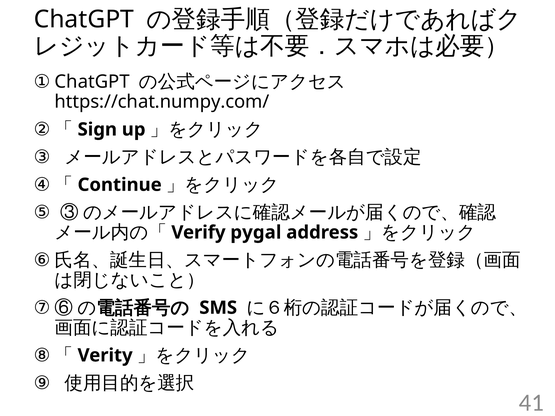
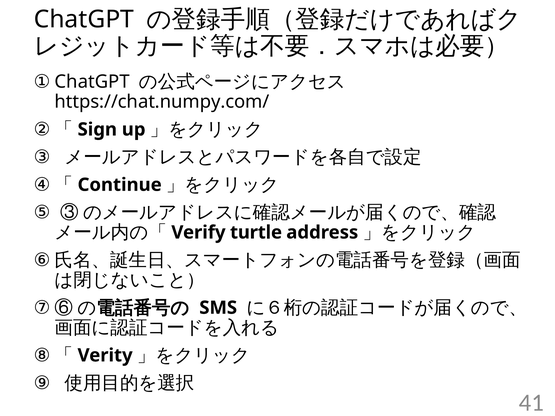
pygal: pygal -> turtle
